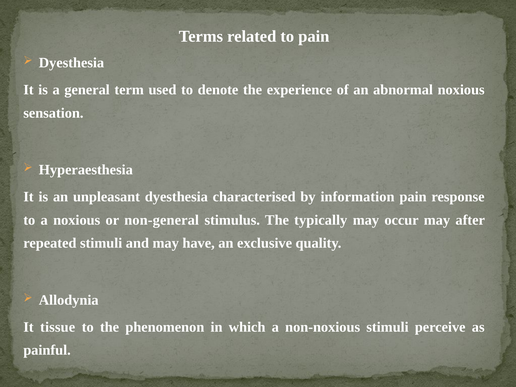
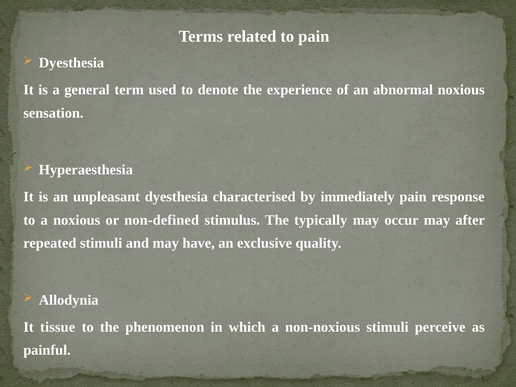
information: information -> immediately
non-general: non-general -> non-defined
